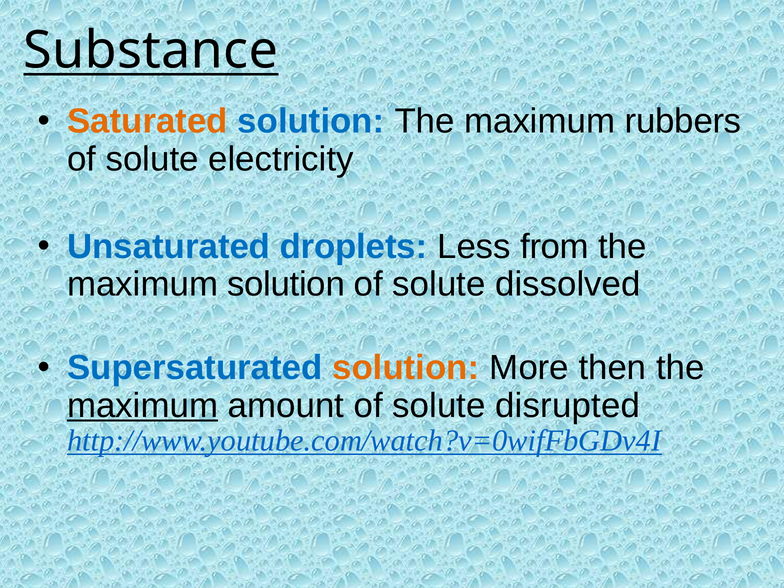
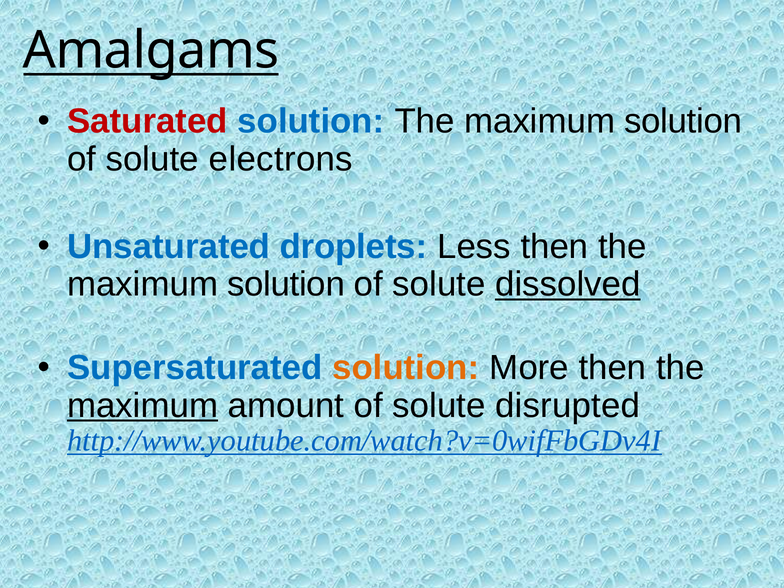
Substance: Substance -> Amalgams
Saturated colour: orange -> red
solution The maximum rubbers: rubbers -> solution
electricity: electricity -> electrons
Less from: from -> then
dissolved underline: none -> present
